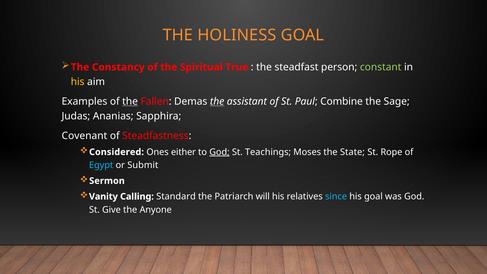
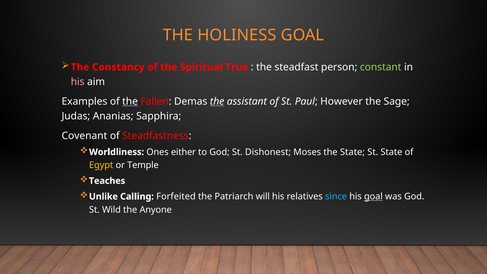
his at (78, 82) colour: yellow -> pink
Combine: Combine -> However
Considered: Considered -> Worldliness
God at (219, 152) underline: present -> none
Teachings: Teachings -> Dishonest
St Rope: Rope -> State
Egypt colour: light blue -> yellow
Submit: Submit -> Temple
Sermon: Sermon -> Teaches
Vanity: Vanity -> Unlike
Standard: Standard -> Forfeited
goal at (373, 196) underline: none -> present
Give: Give -> Wild
